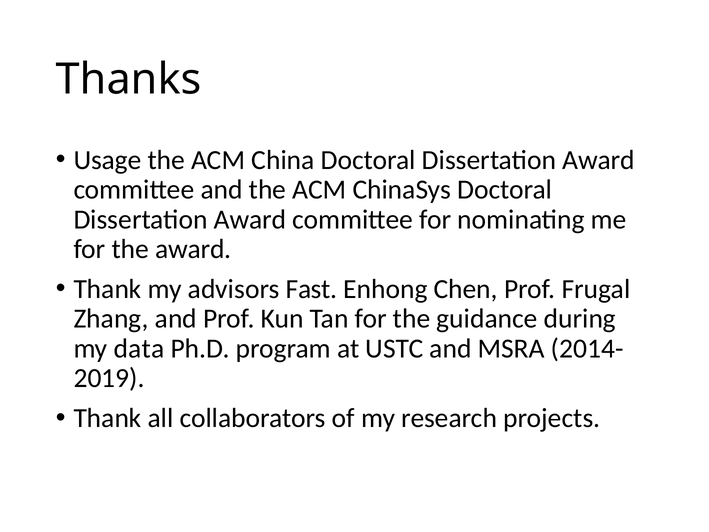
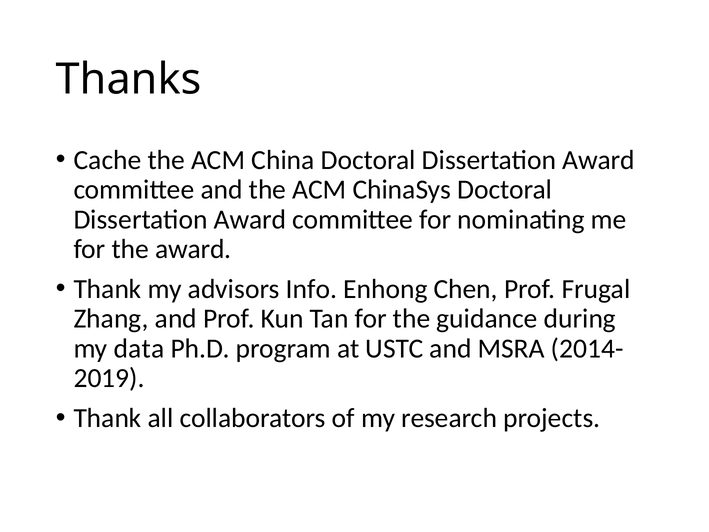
Usage: Usage -> Cache
Fast: Fast -> Info
